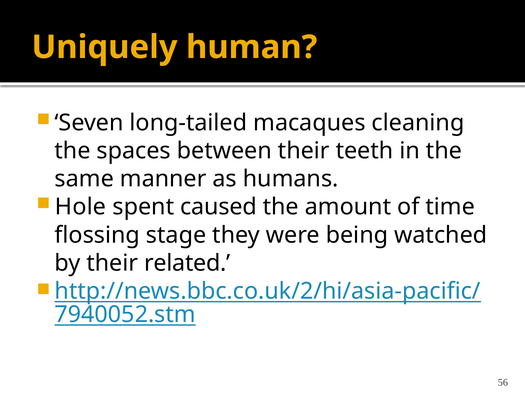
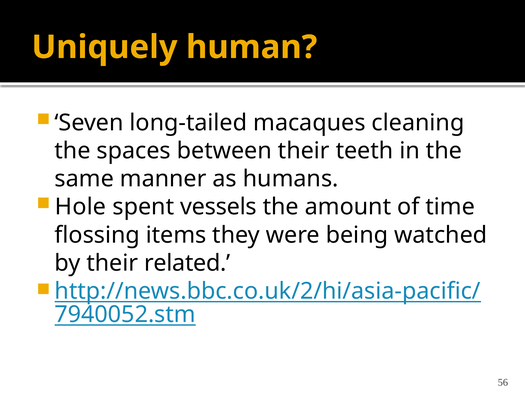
caused: caused -> vessels
stage: stage -> items
